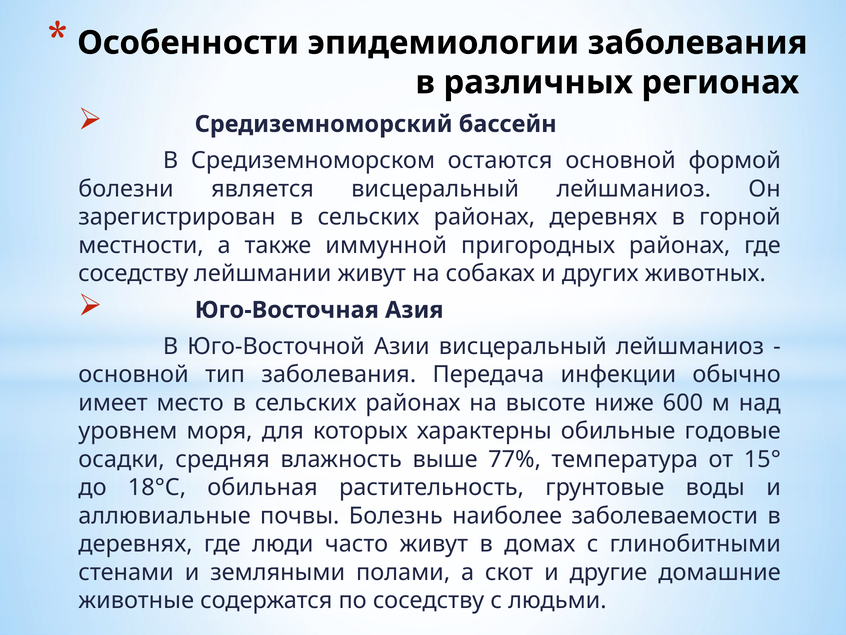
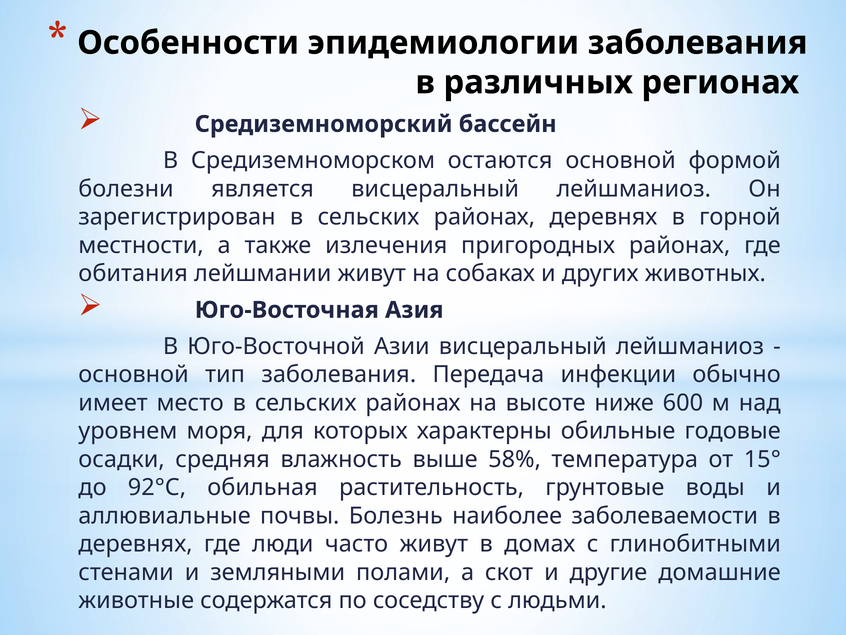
иммунной: иммунной -> излечения
соседству at (133, 273): соседству -> обитания
77%: 77% -> 58%
18°C: 18°C -> 92°C
